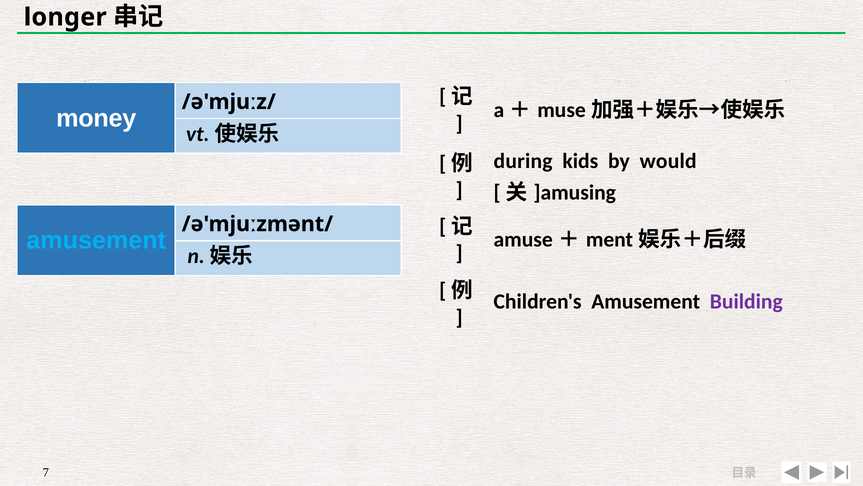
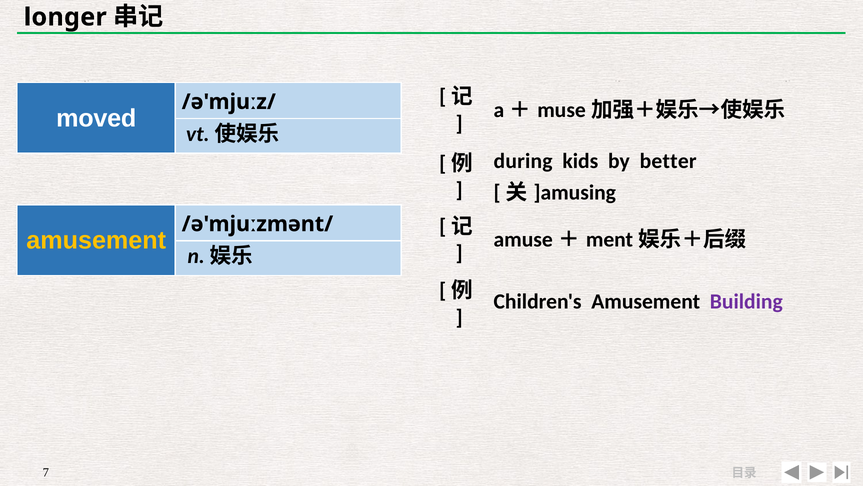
money: money -> moved
would: would -> better
amusement at (96, 240) colour: light blue -> yellow
